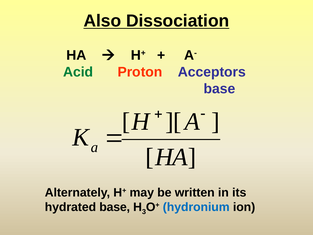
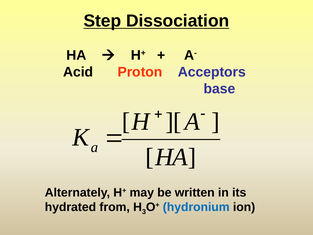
Also: Also -> Step
Acid colour: green -> black
hydrated base: base -> from
